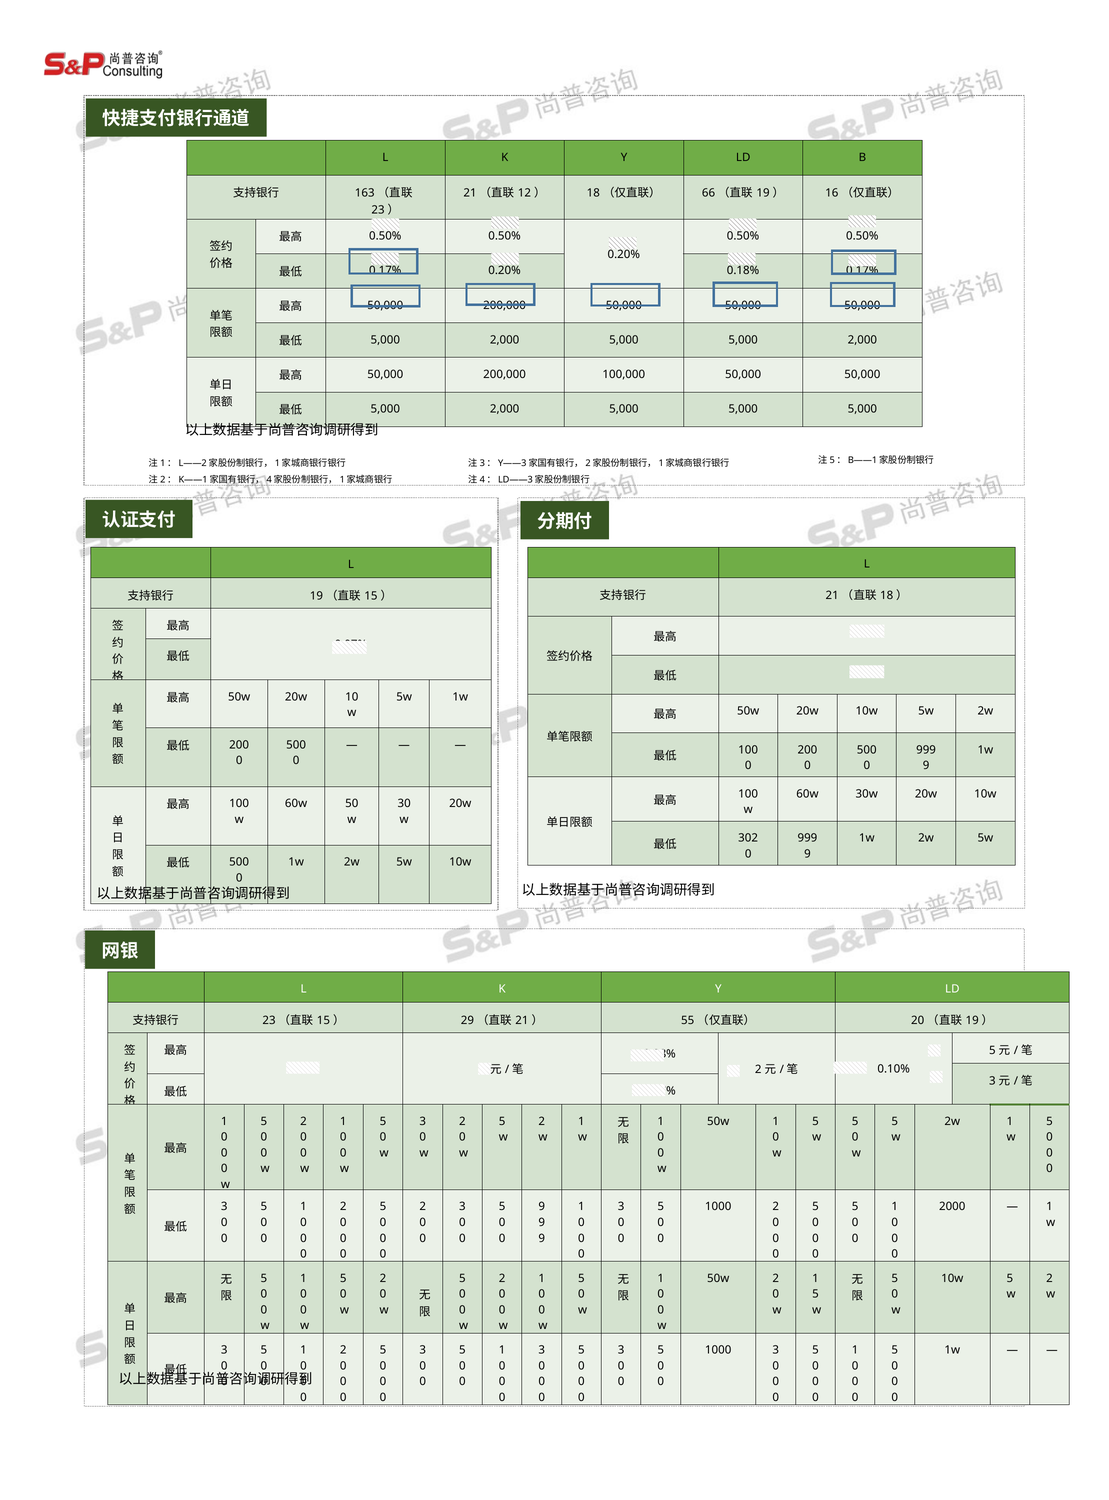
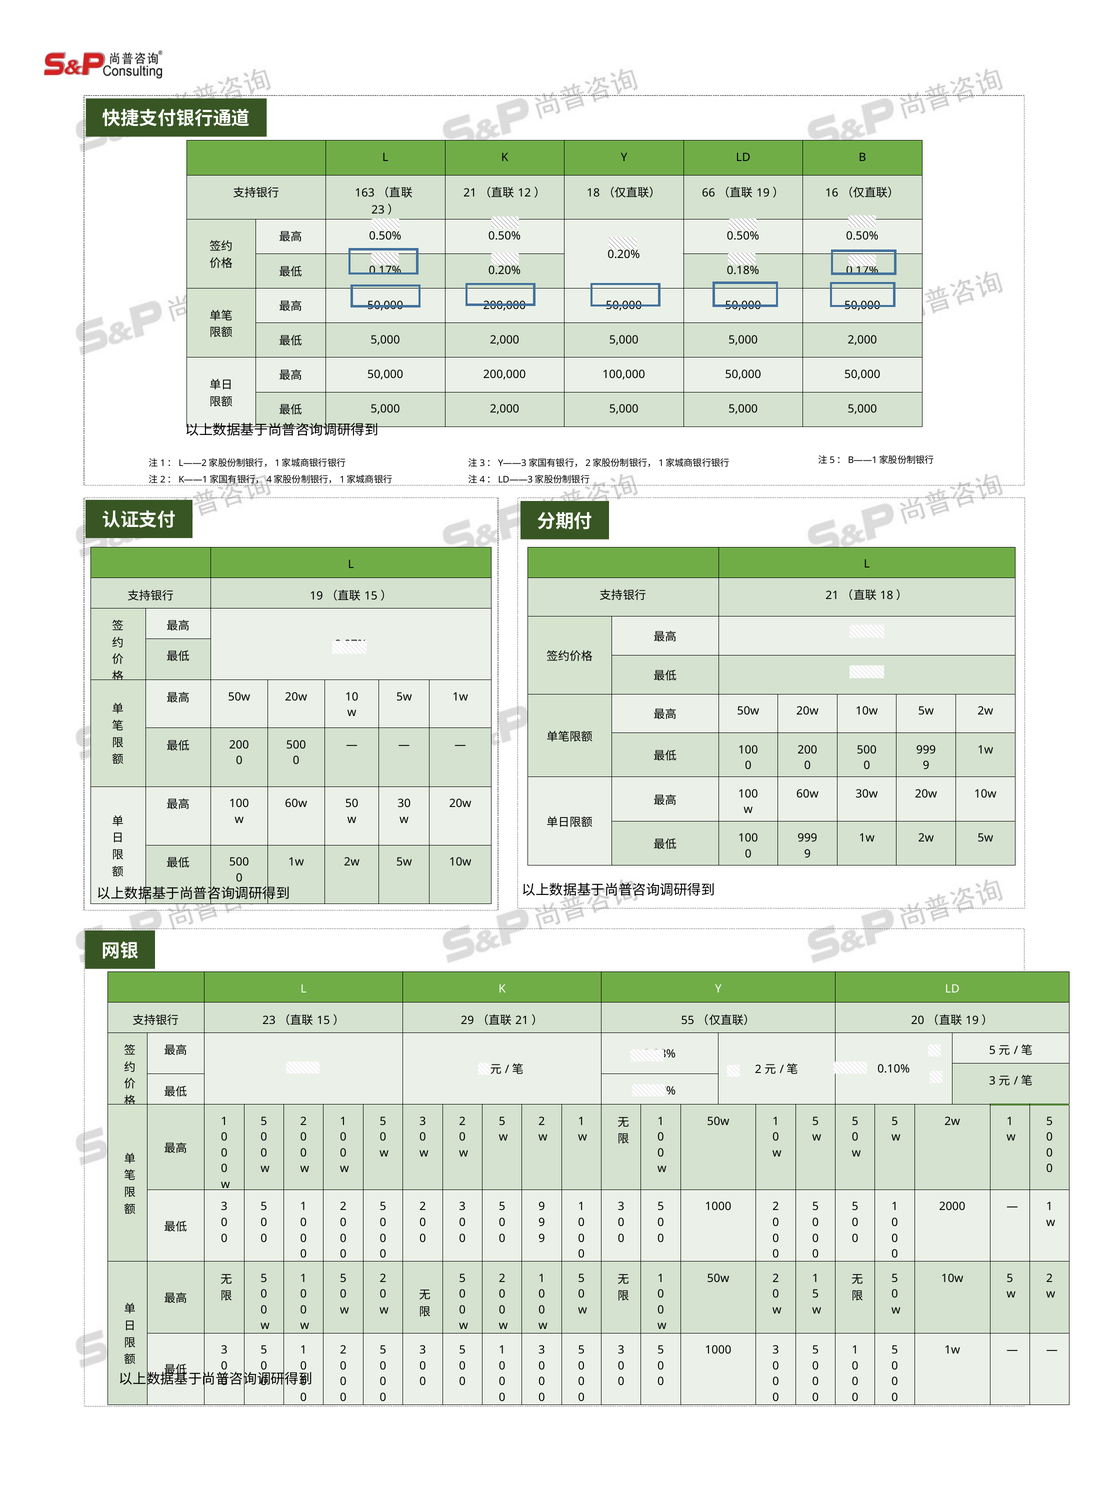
302 at (748, 838): 302 -> 100
